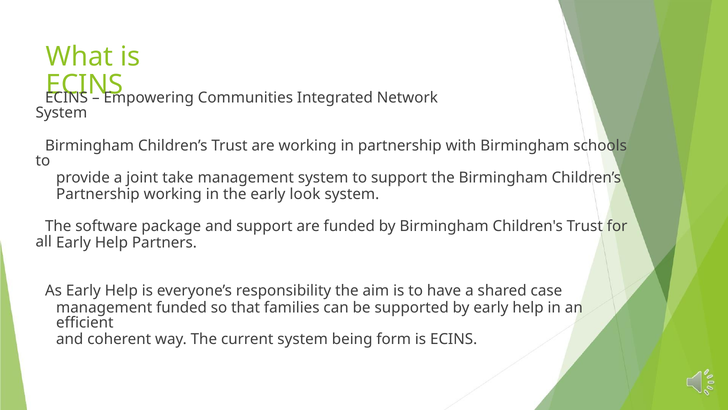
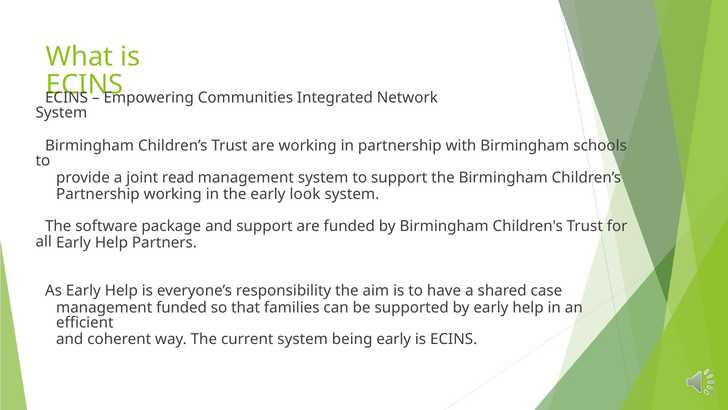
take: take -> read
being form: form -> early
